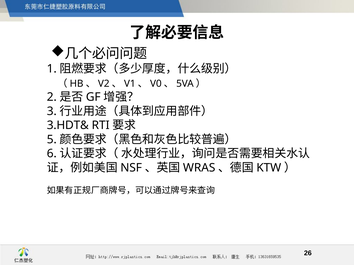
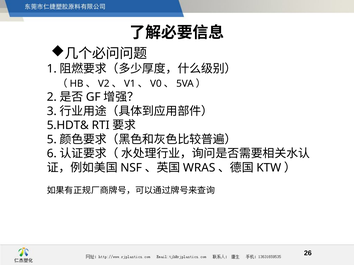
3.HDT&: 3.HDT& -> 5.HDT&
